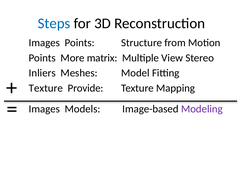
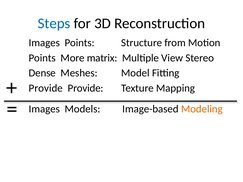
Inliers: Inliers -> Dense
Texture at (46, 88): Texture -> Provide
Modeling colour: purple -> orange
